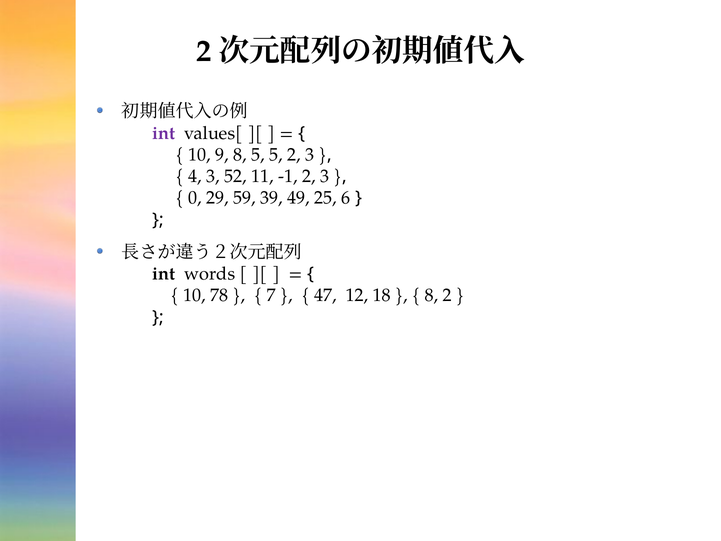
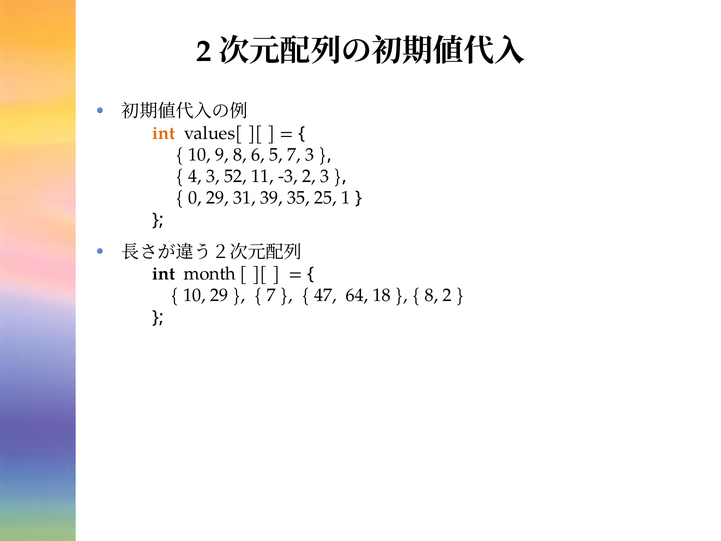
int at (164, 133) colour: purple -> orange
8 5: 5 -> 6
5 2: 2 -> 7
-1: -1 -> -3
59: 59 -> 31
49: 49 -> 35
6: 6 -> 1
words: words -> month
10 78: 78 -> 29
12: 12 -> 64
